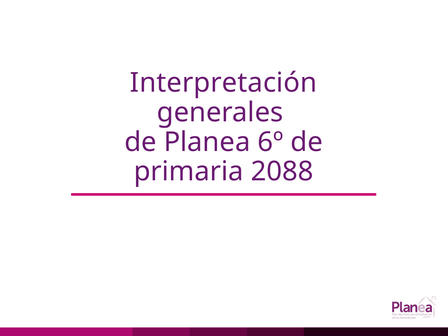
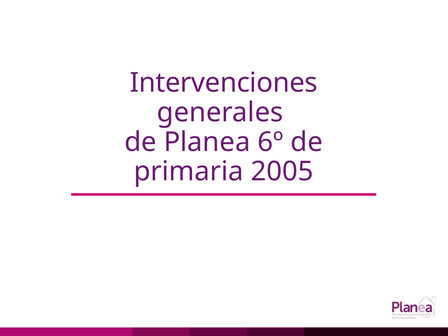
Interpretación: Interpretación -> Intervenciones
2088: 2088 -> 2005
